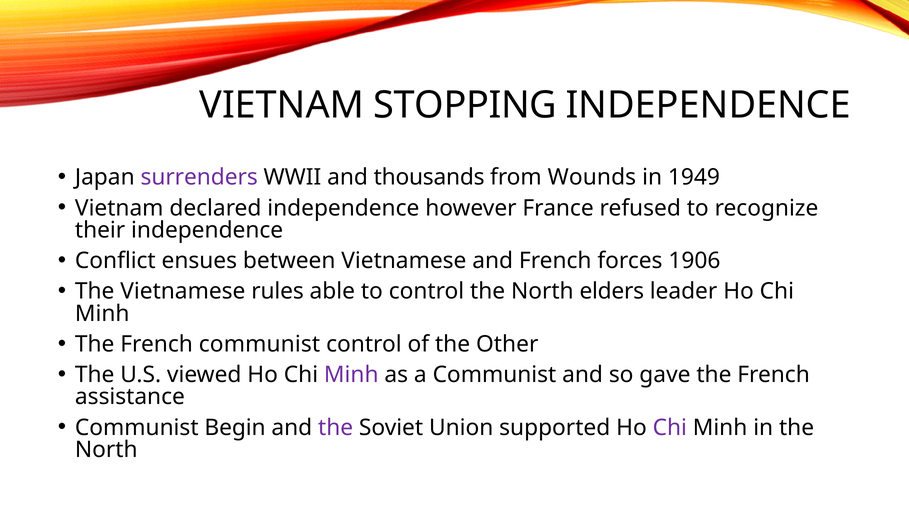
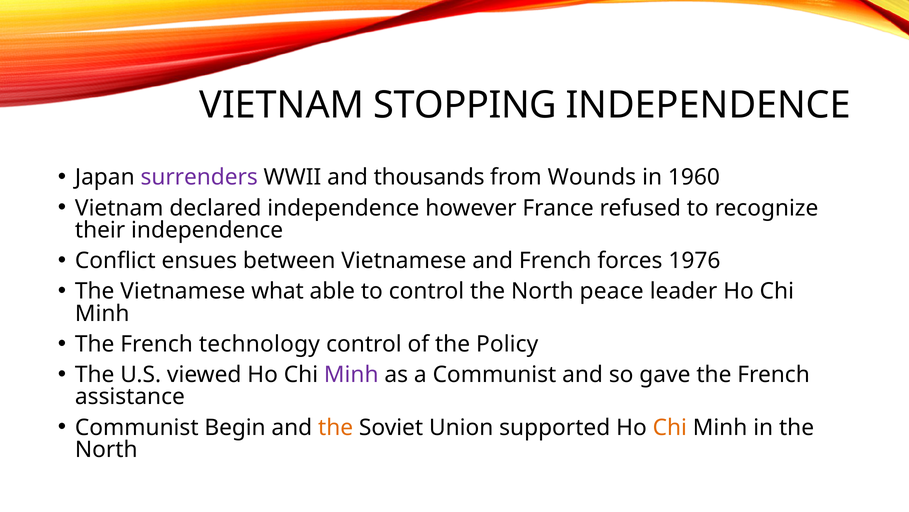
1949: 1949 -> 1960
1906: 1906 -> 1976
rules: rules -> what
elders: elders -> peace
French communist: communist -> technology
Other: Other -> Policy
the at (336, 427) colour: purple -> orange
Chi at (670, 427) colour: purple -> orange
